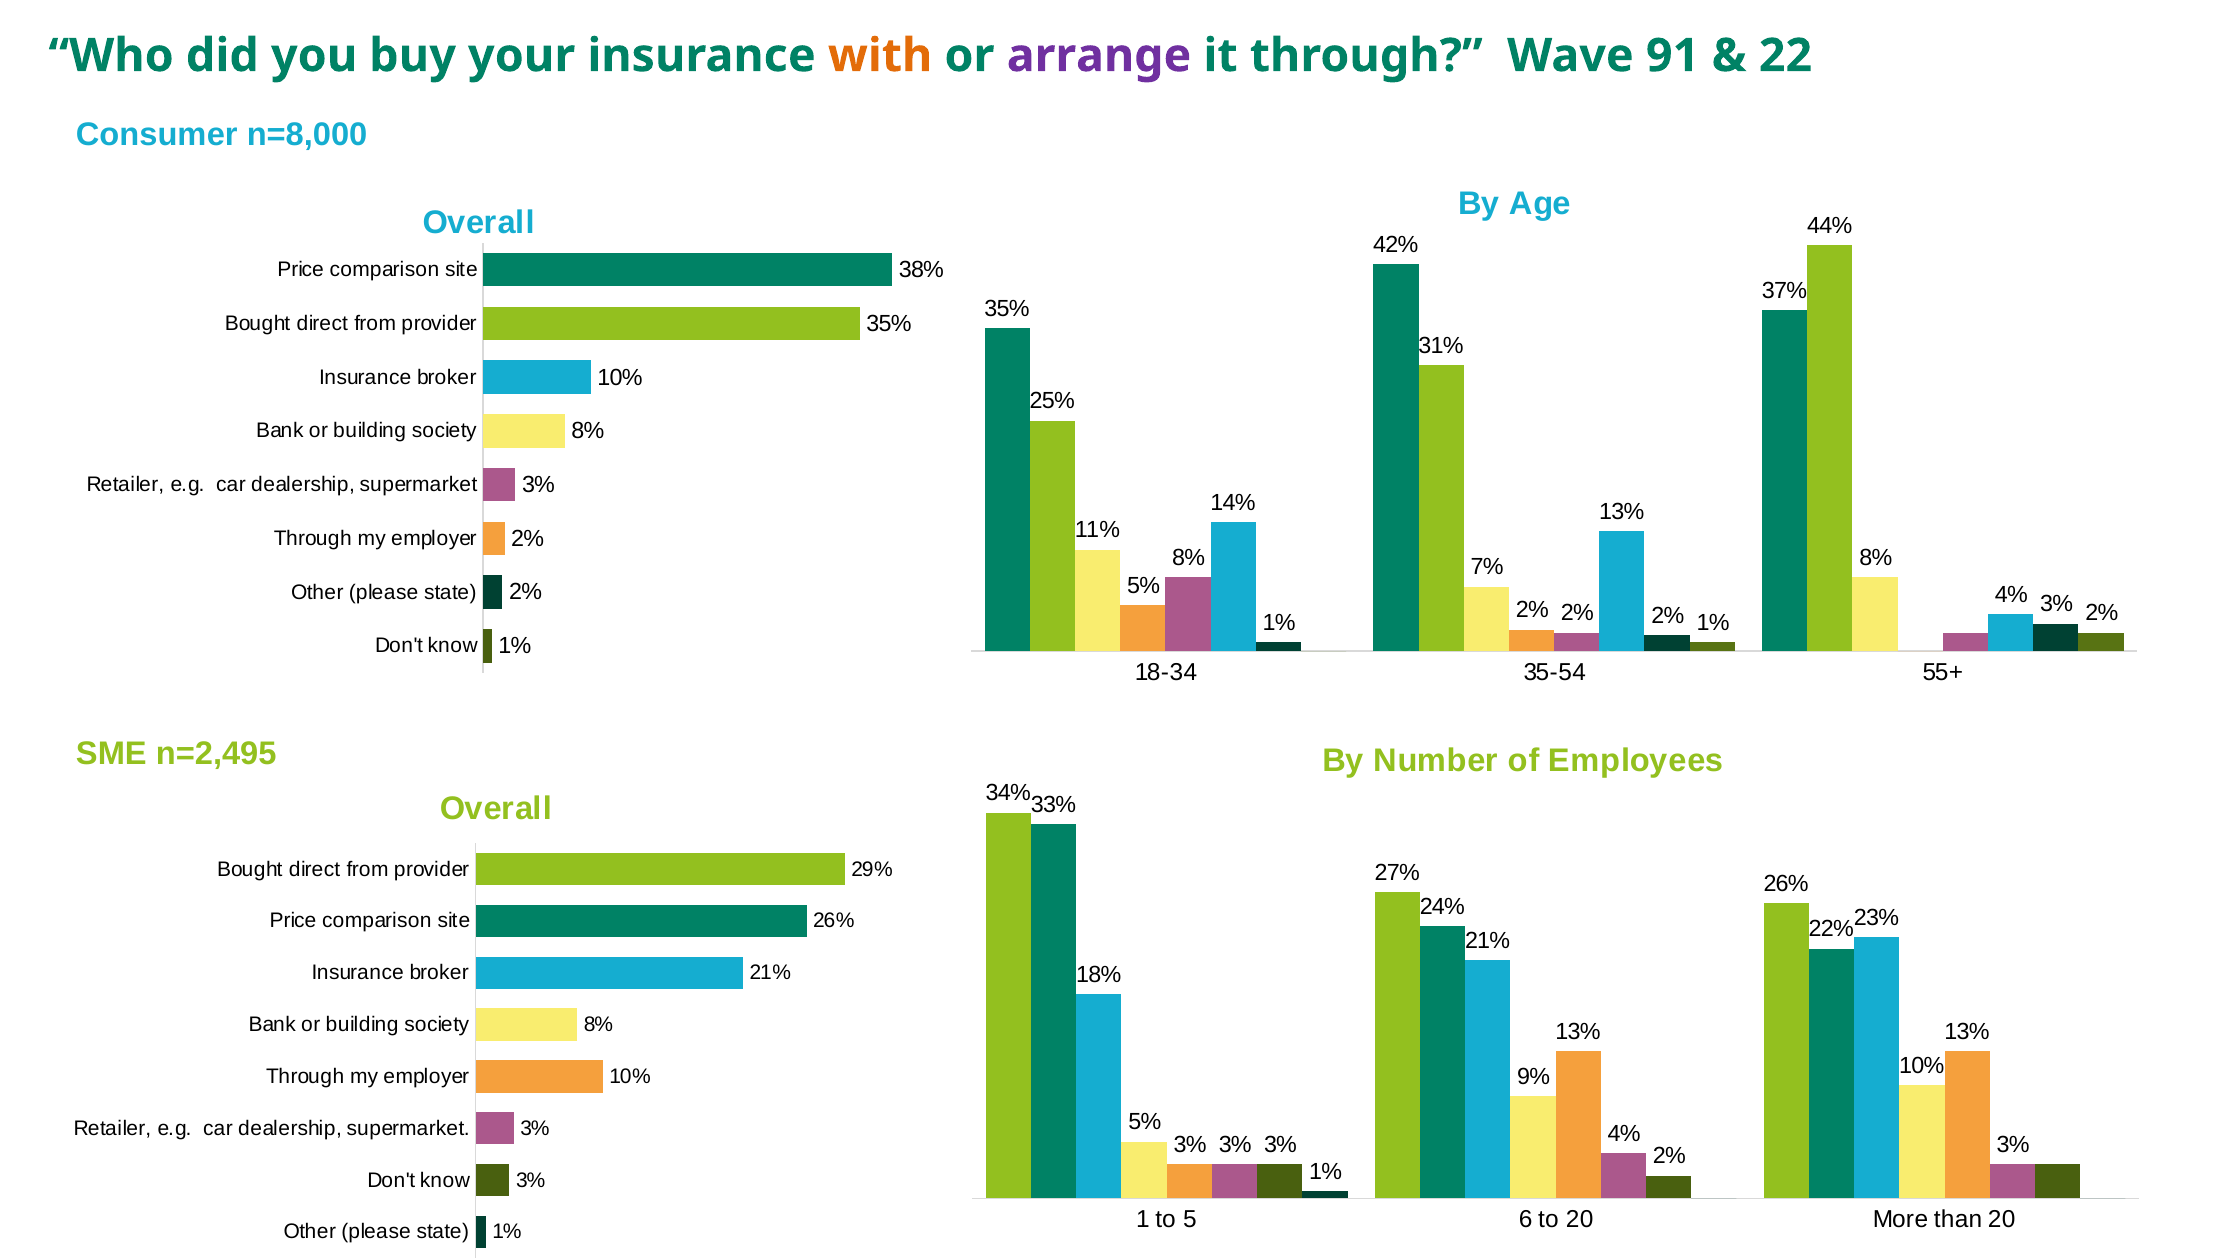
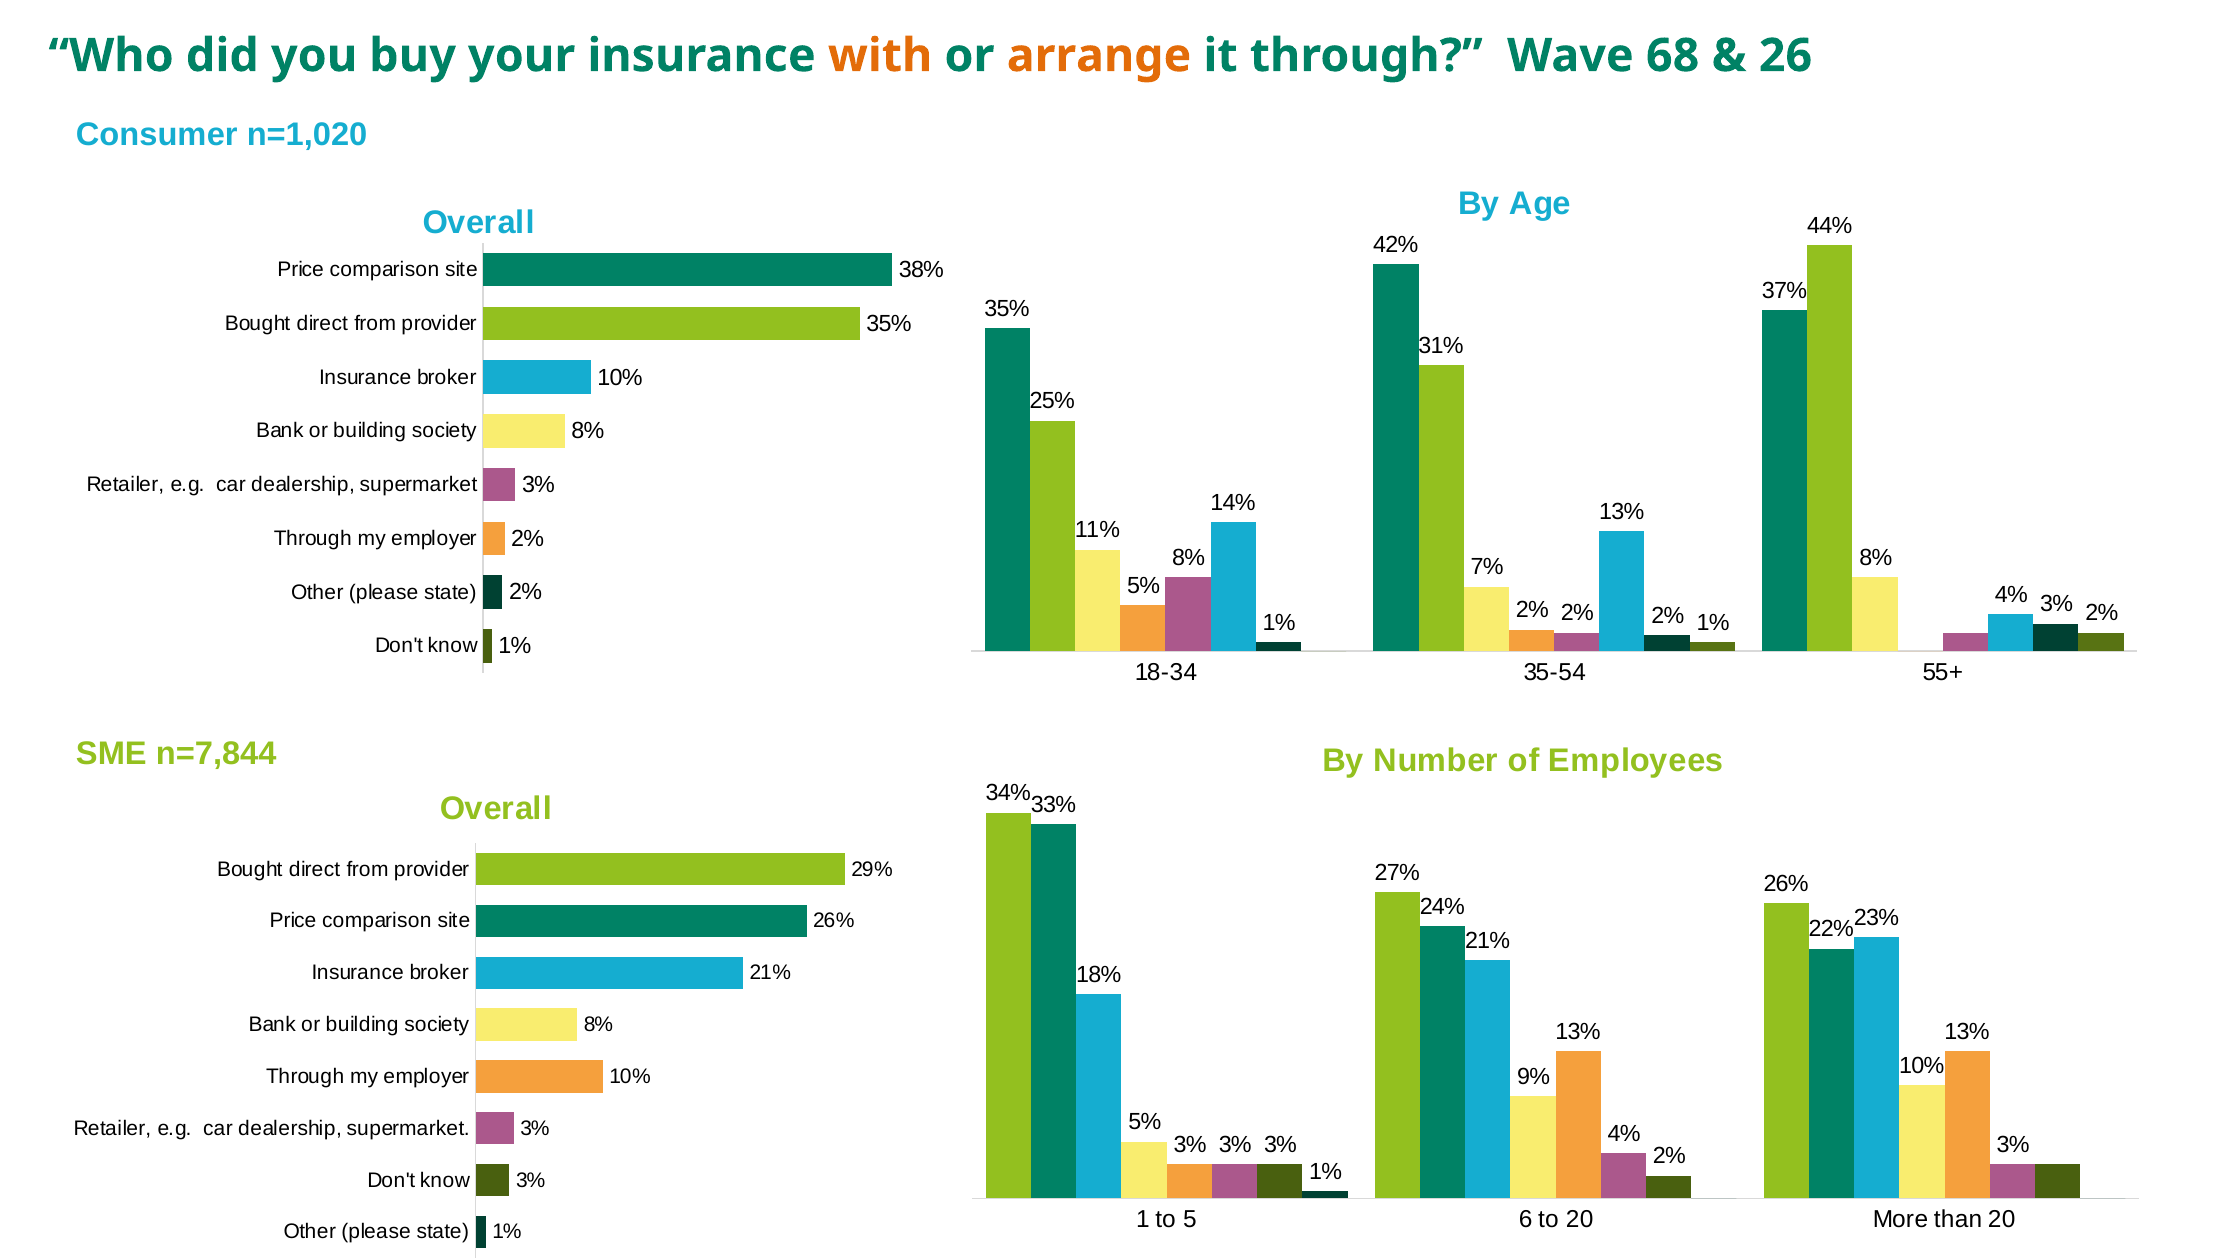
arrange colour: purple -> orange
91: 91 -> 68
22: 22 -> 26
n=8,000: n=8,000 -> n=1,020
n=2,495: n=2,495 -> n=7,844
